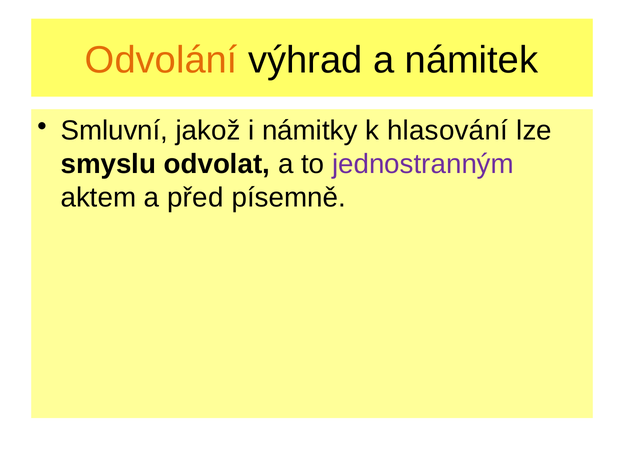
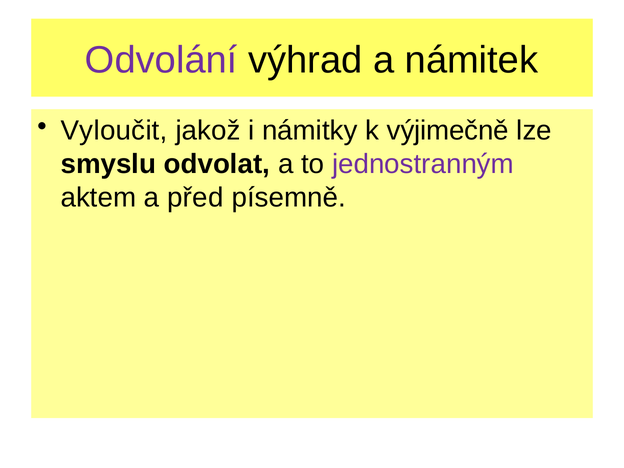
Odvolání colour: orange -> purple
Smluvní: Smluvní -> Vyloučit
hlasování: hlasování -> výjimečně
